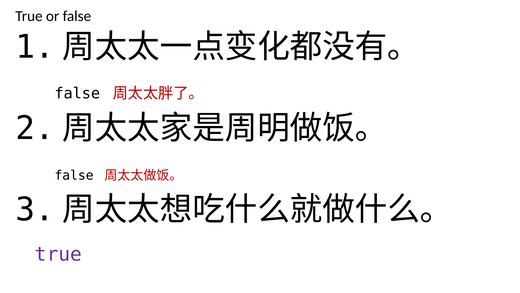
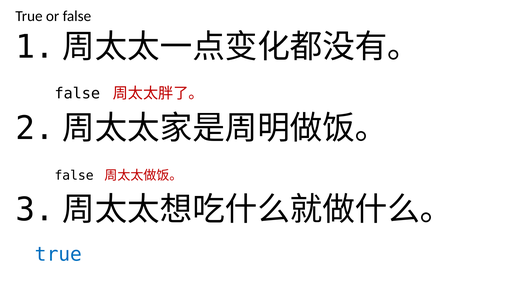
true at (58, 254) colour: purple -> blue
